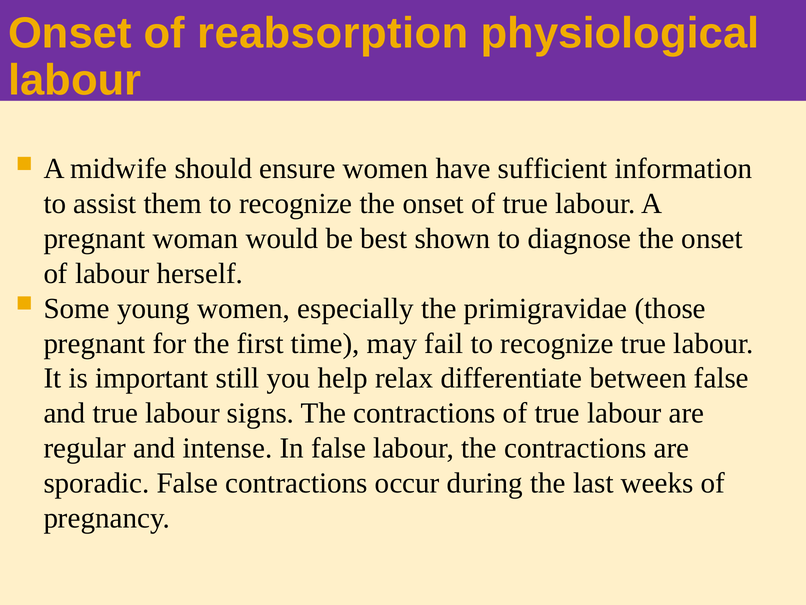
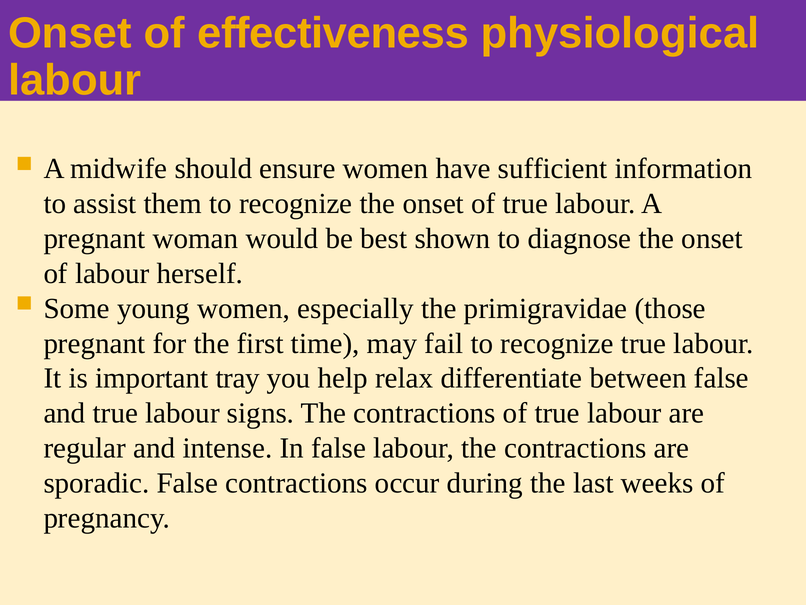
reabsorption: reabsorption -> effectiveness
still: still -> tray
